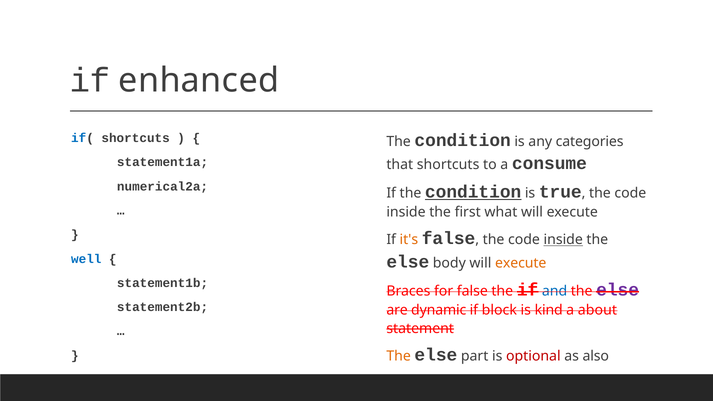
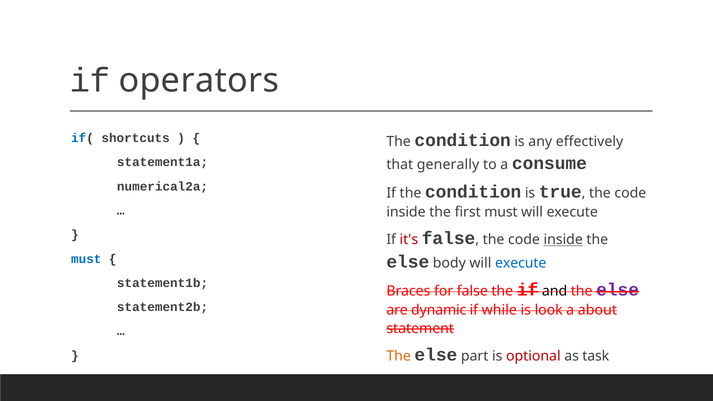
enhanced: enhanced -> operators
categories: categories -> effectively
that shortcuts: shortcuts -> generally
condition at (473, 192) underline: present -> none
first what: what -> must
it's colour: orange -> red
well at (86, 259): well -> must
execute at (521, 263) colour: orange -> blue
and colour: blue -> black
block: block -> while
kind: kind -> look
also: also -> task
